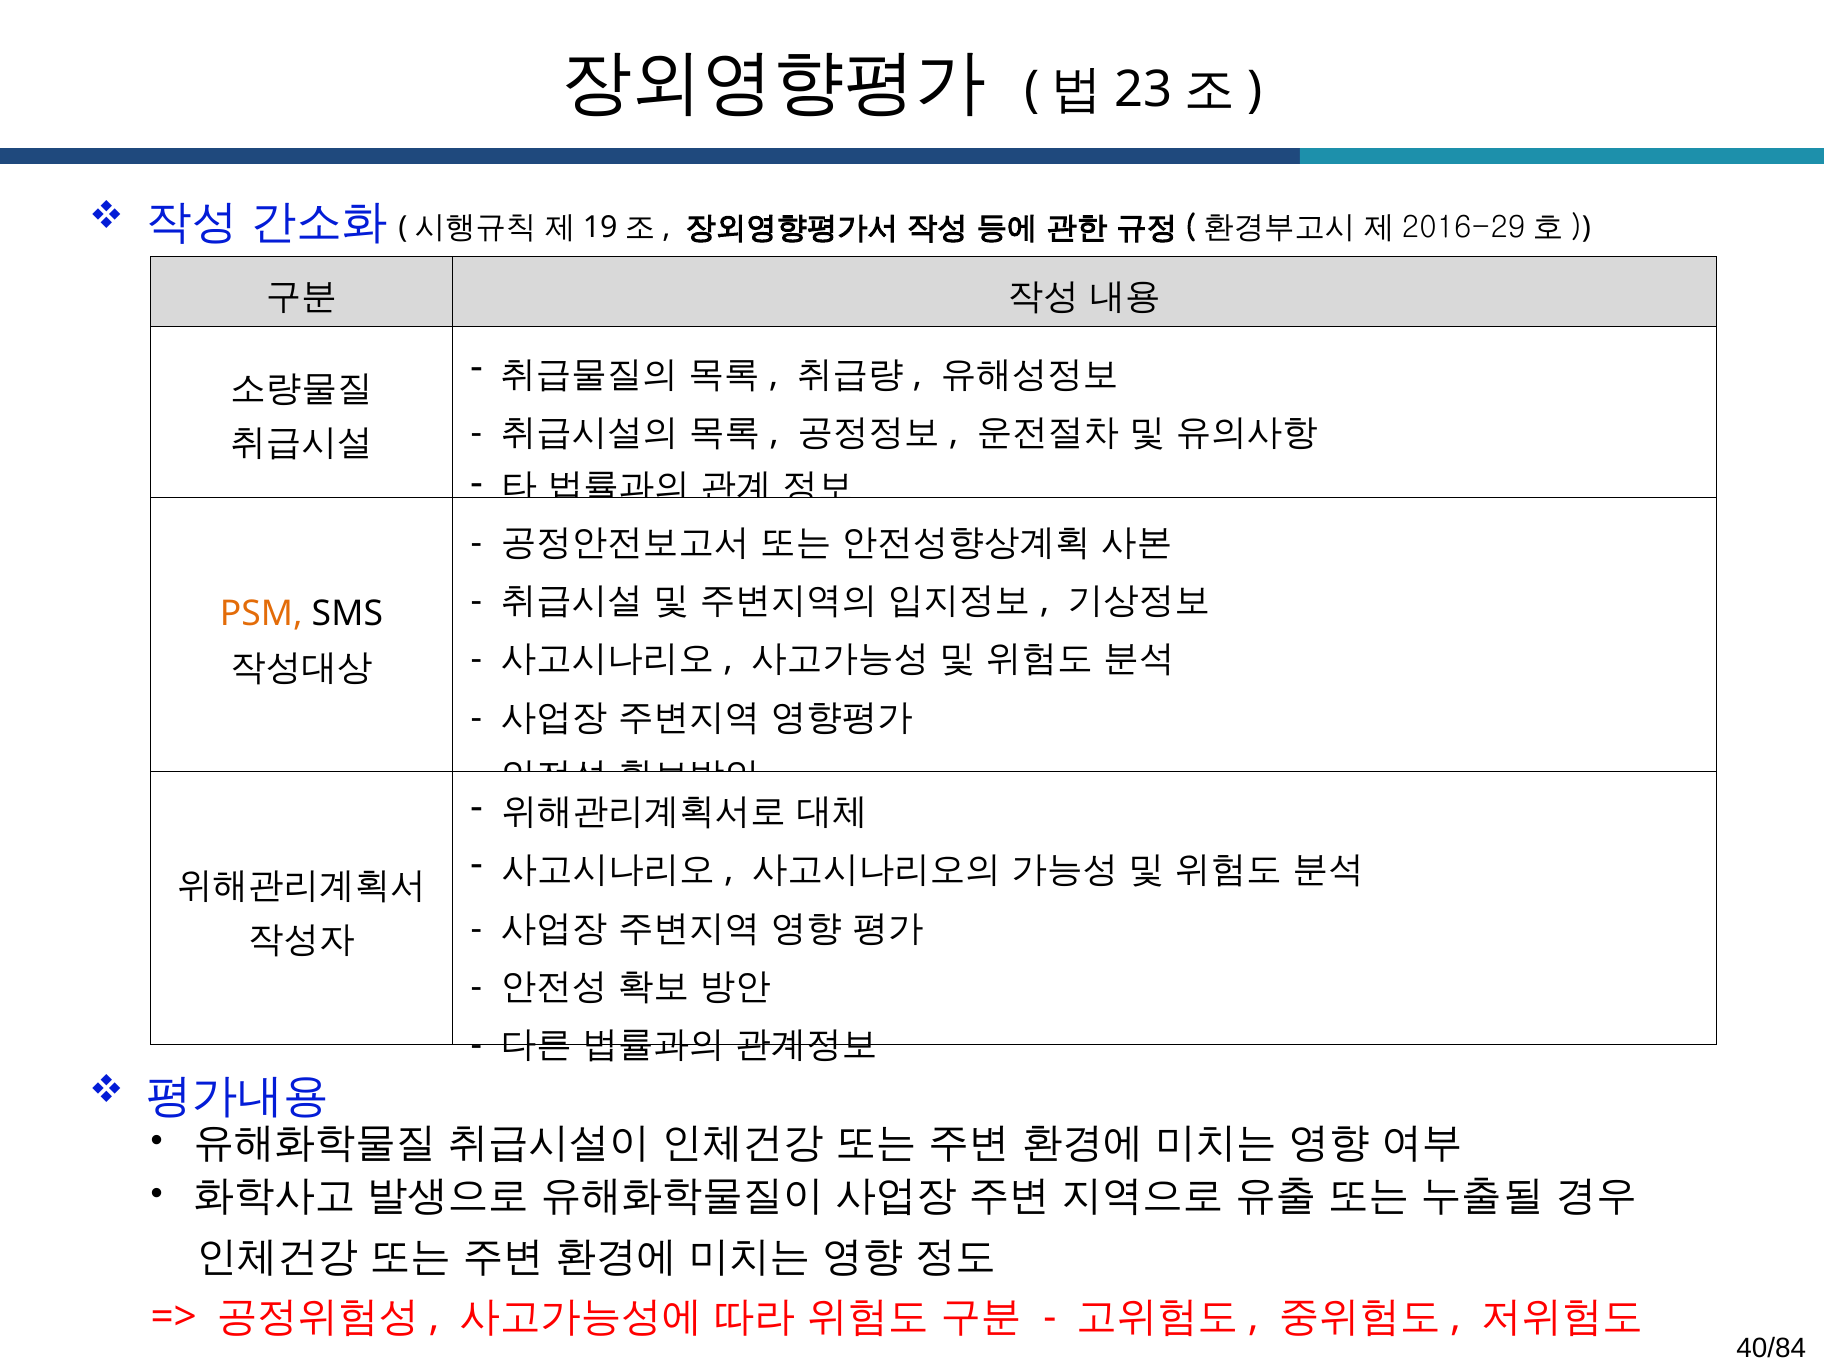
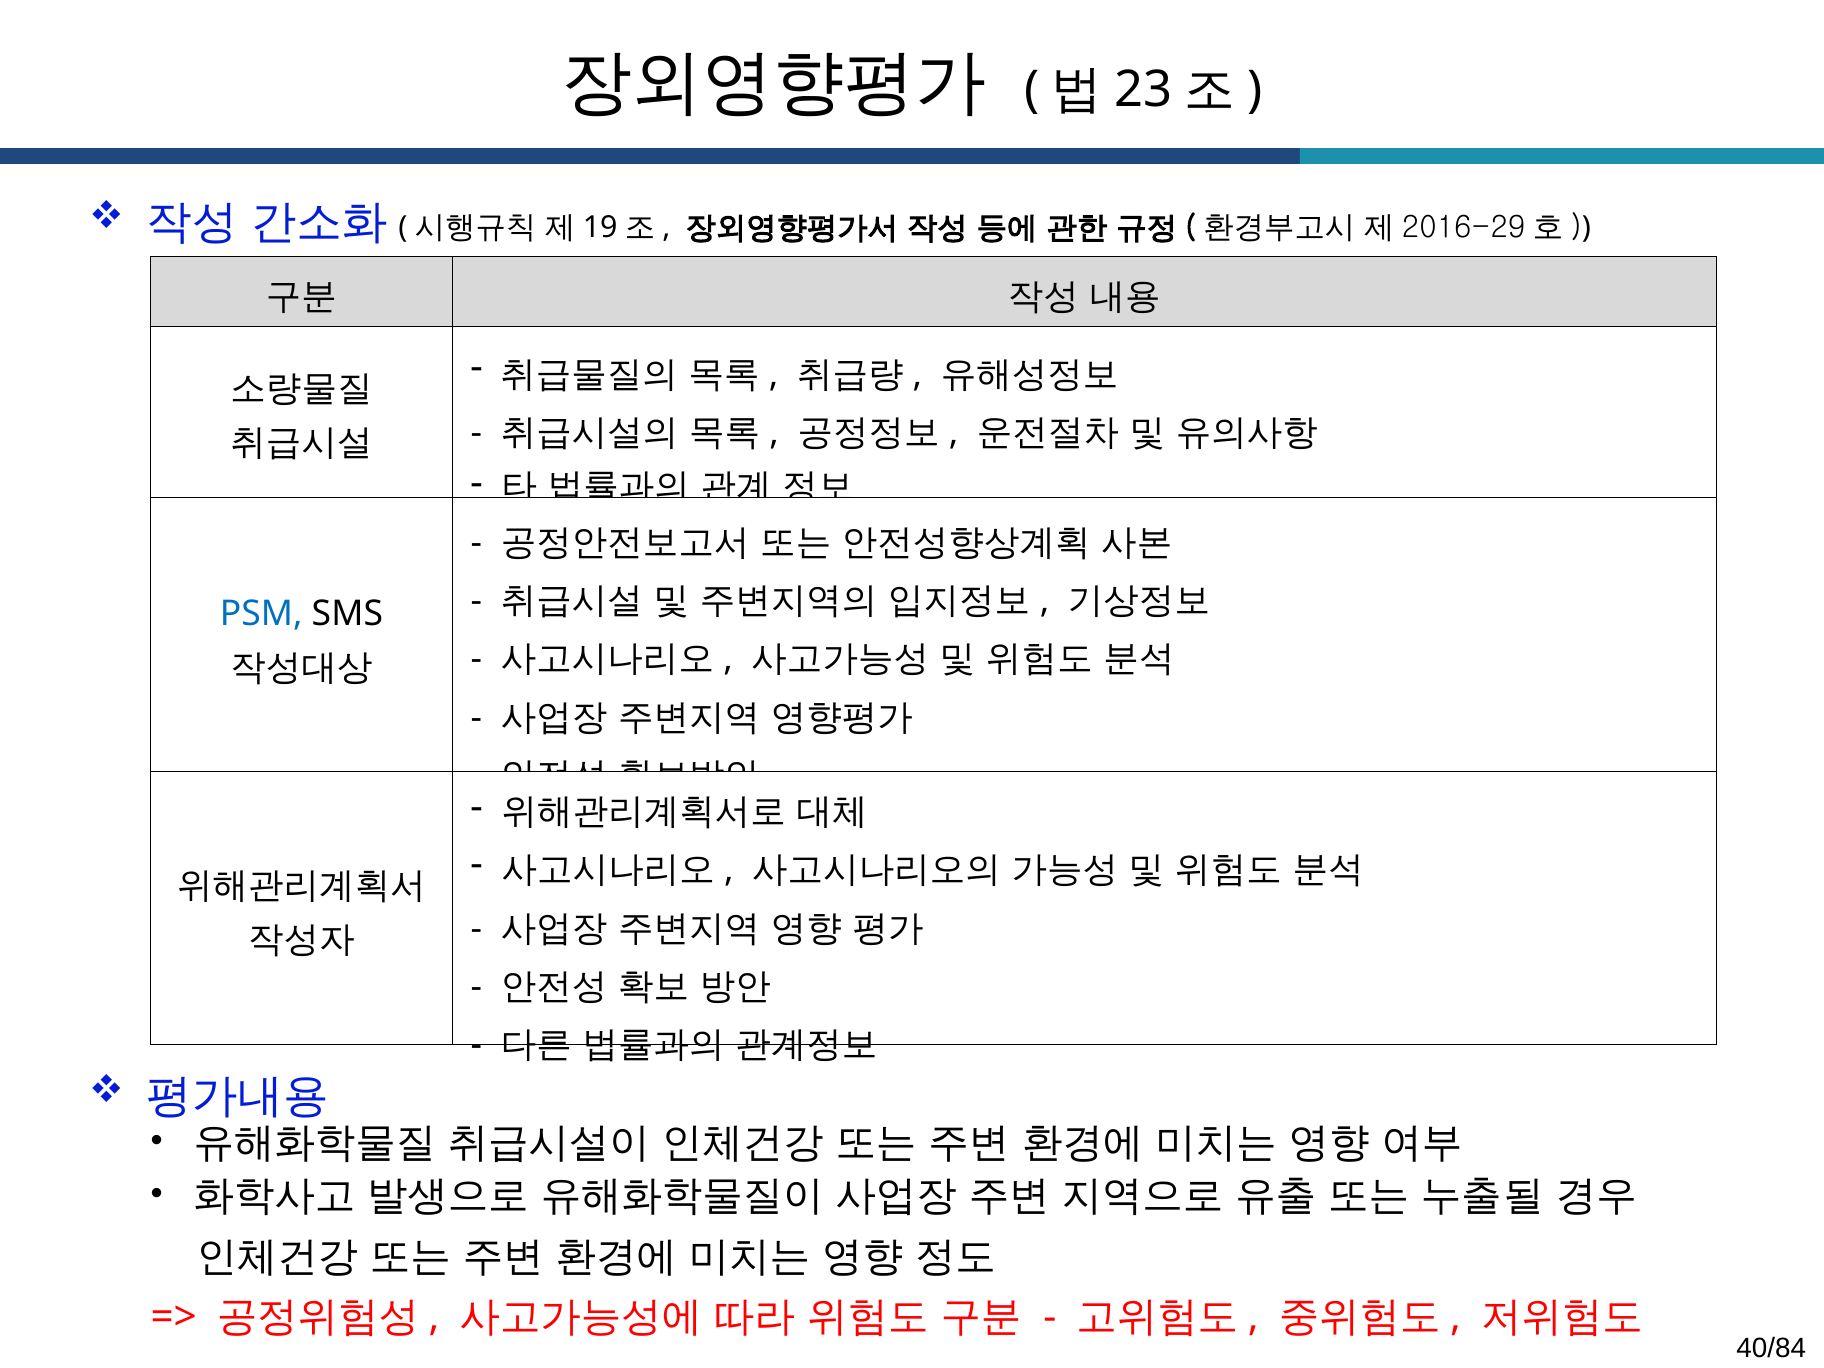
PSM colour: orange -> blue
